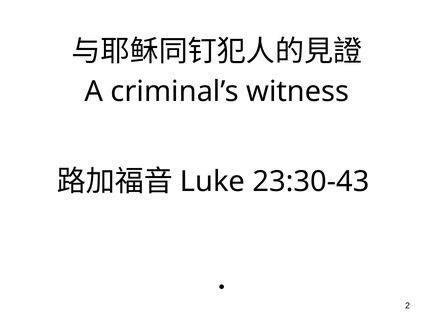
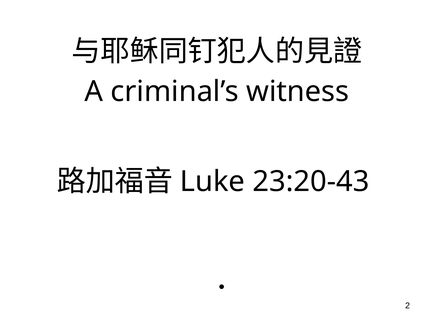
23:30-43: 23:30-43 -> 23:20-43
